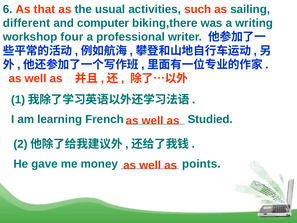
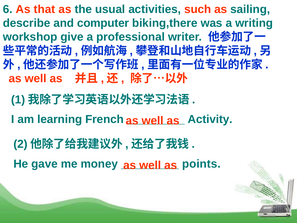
different: different -> describe
four: four -> give
Studied: Studied -> Activity
